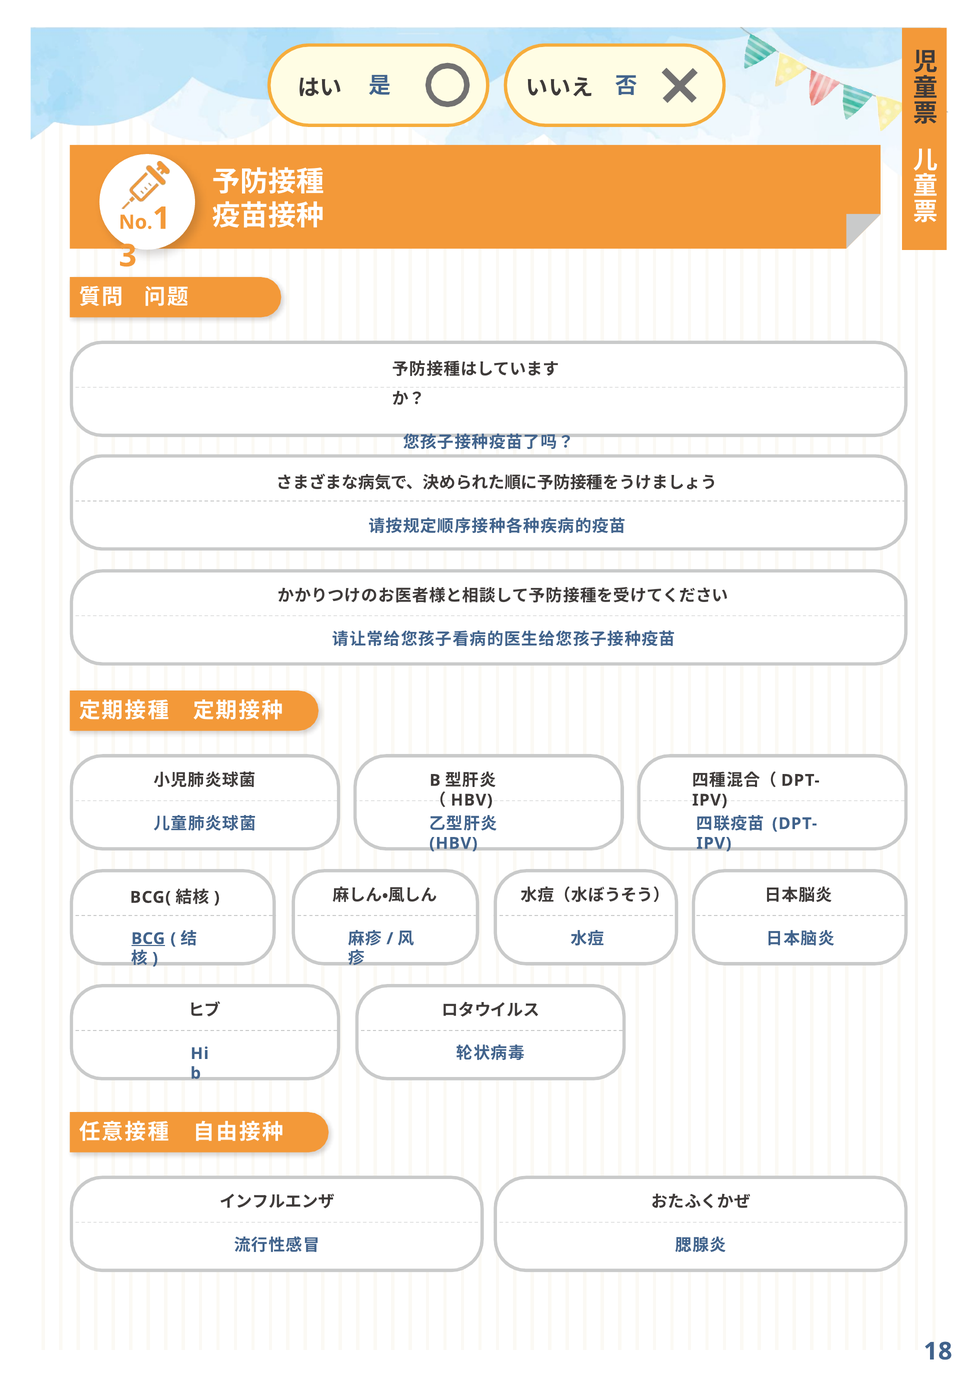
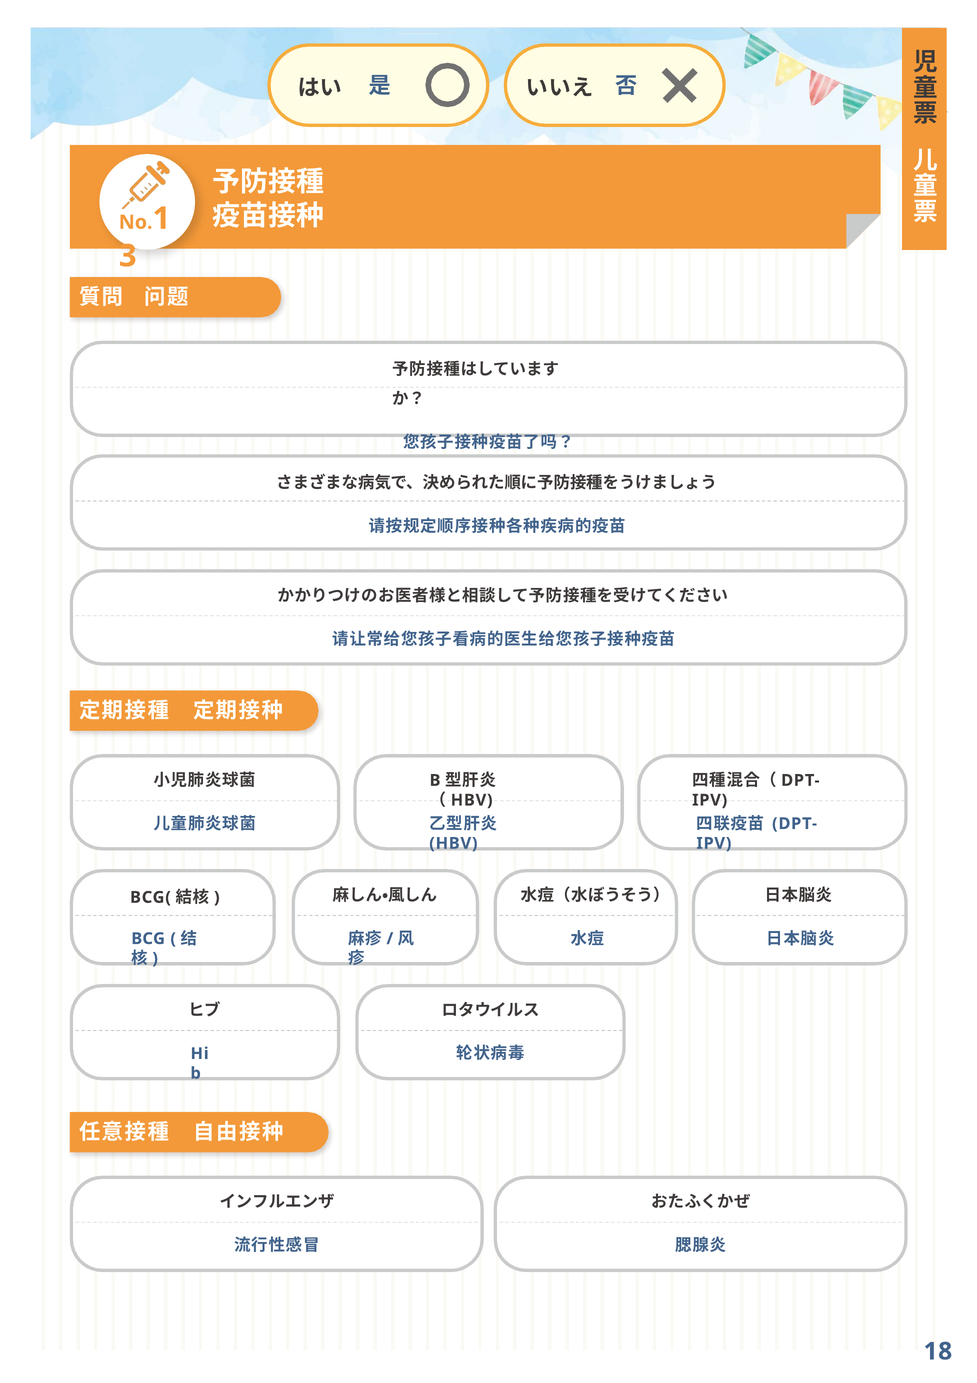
BCG underline: present -> none
